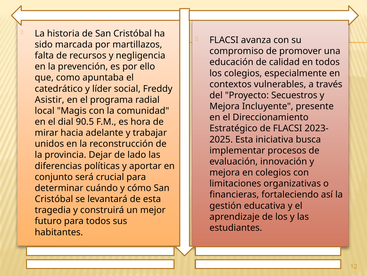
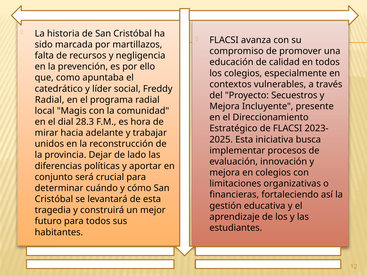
Asistir at (50, 99): Asistir -> Radial
90.5: 90.5 -> 28.3
